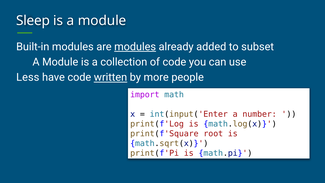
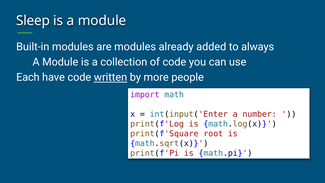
modules at (135, 47) underline: present -> none
subset: subset -> always
Less: Less -> Each
